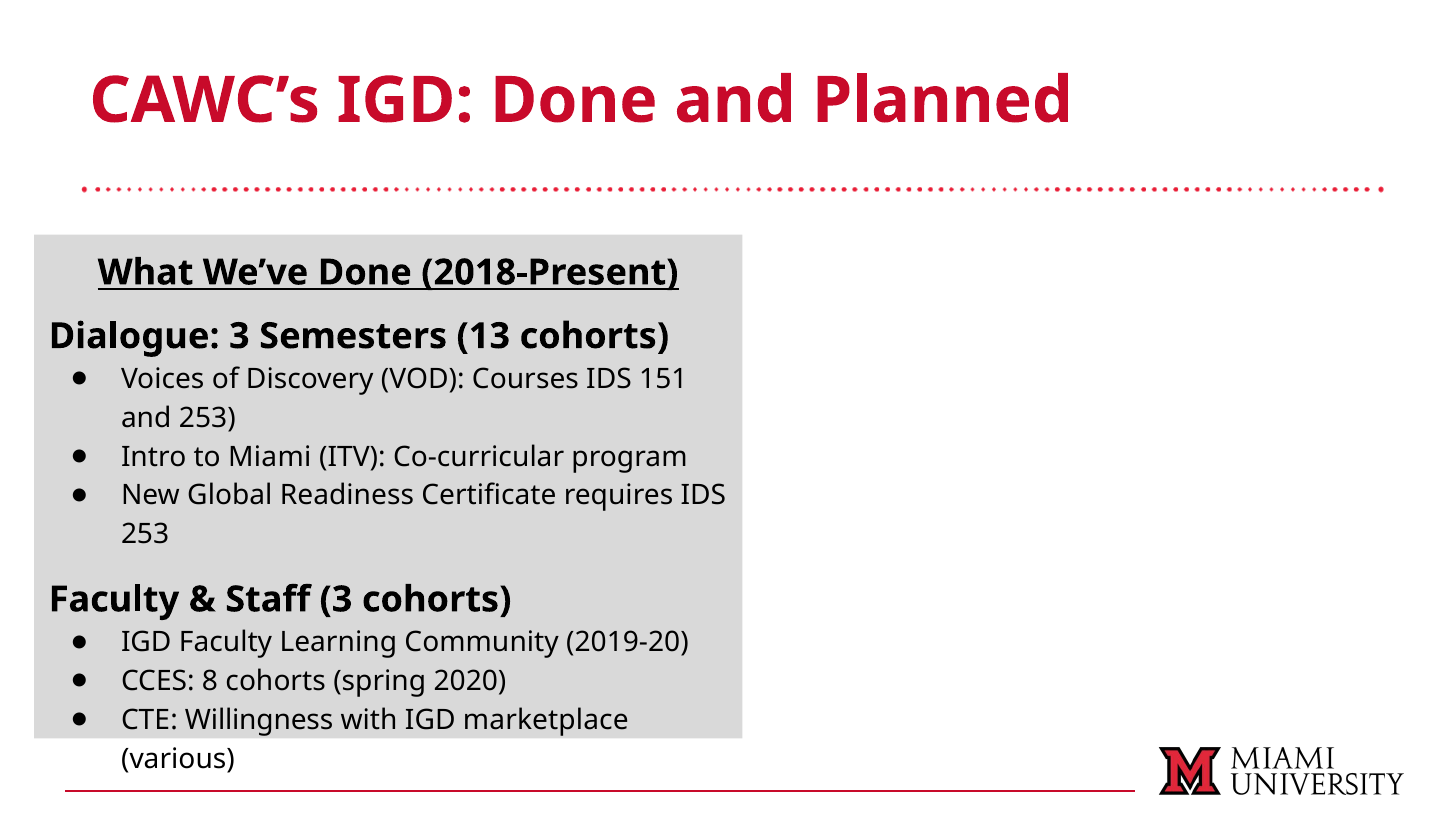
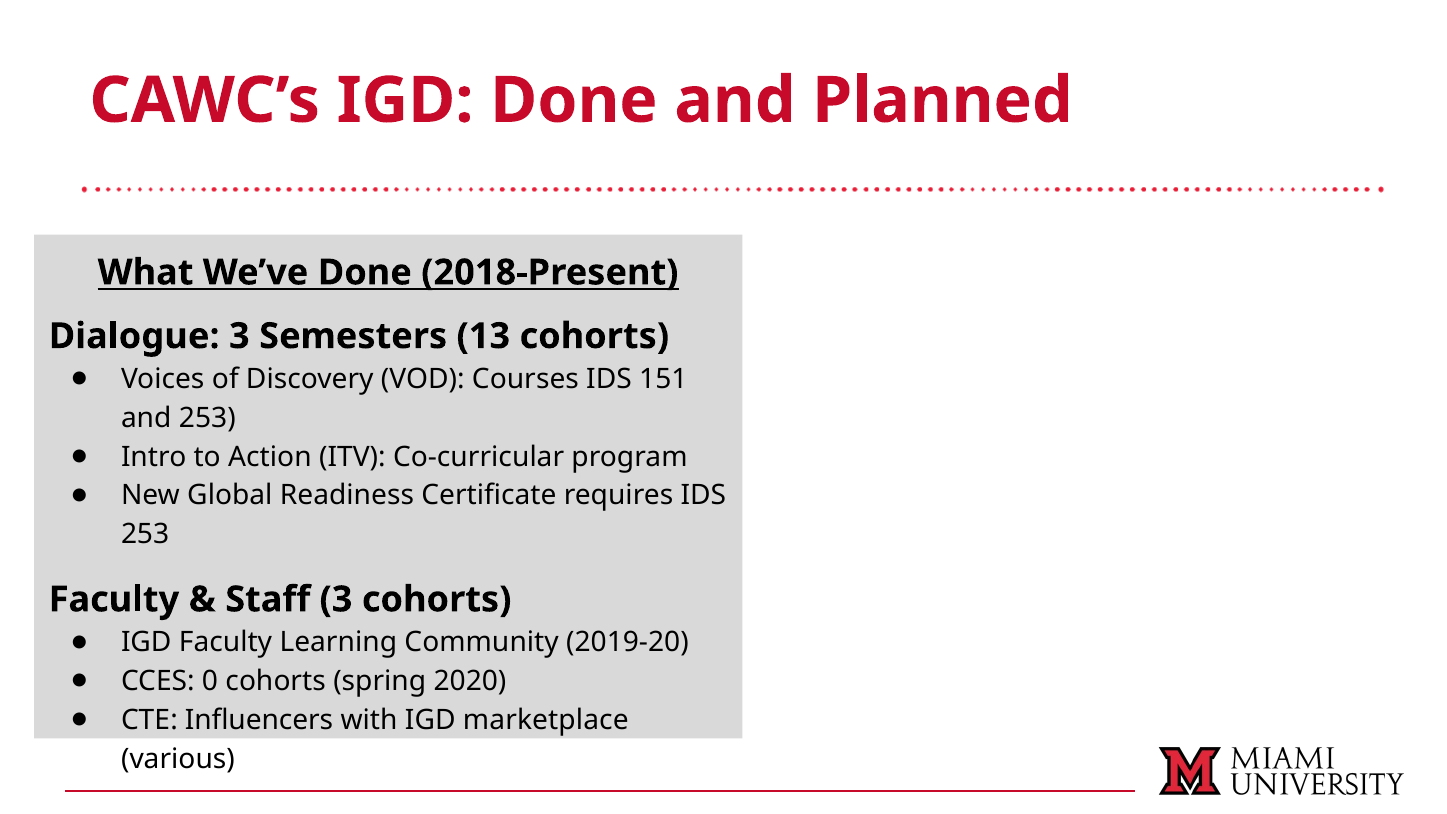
Miami: Miami -> Action
8: 8 -> 0
Willingness: Willingness -> Influencers
